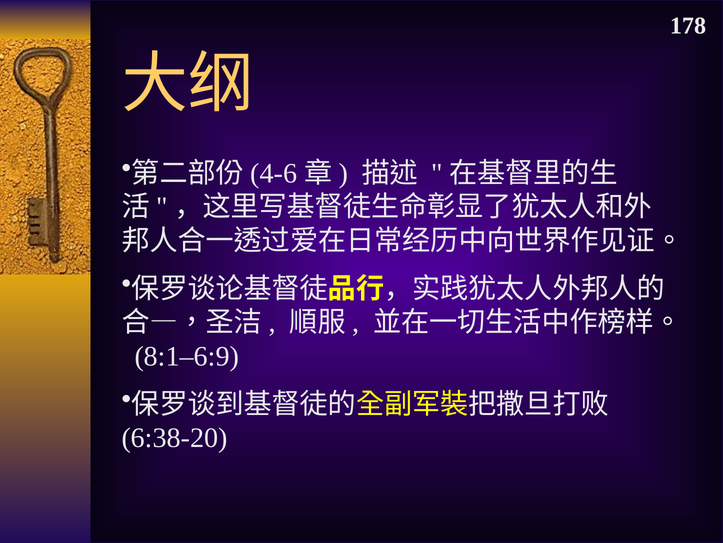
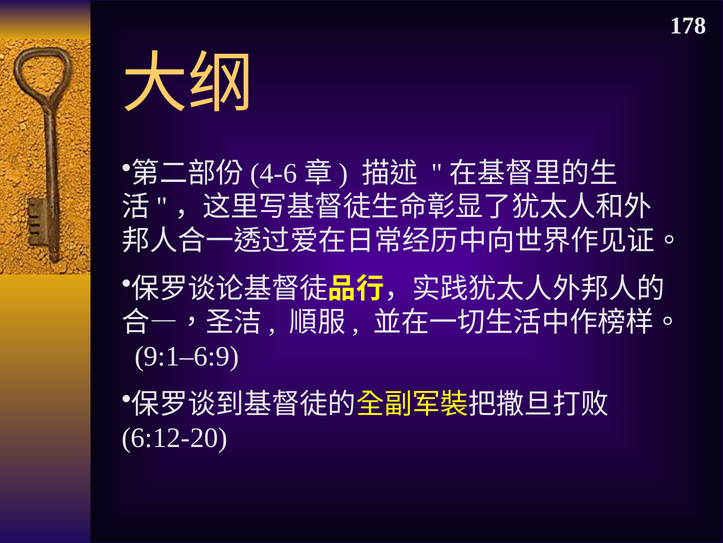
8:1–6:9: 8:1–6:9 -> 9:1–6:9
6:38-20: 6:38-20 -> 6:12-20
